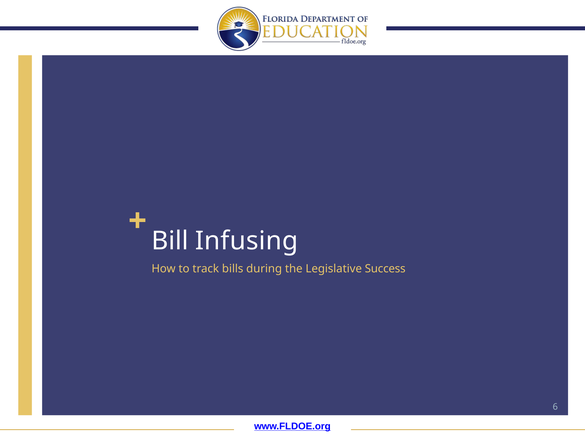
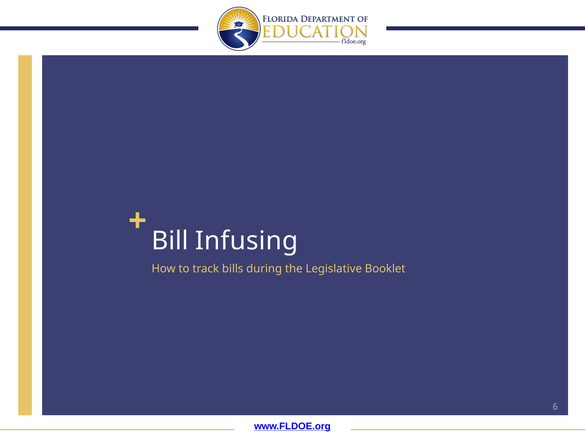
Success: Success -> Booklet
